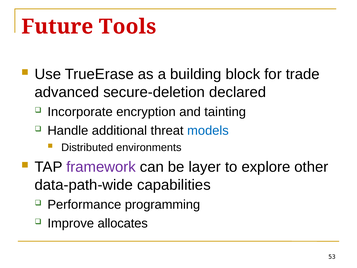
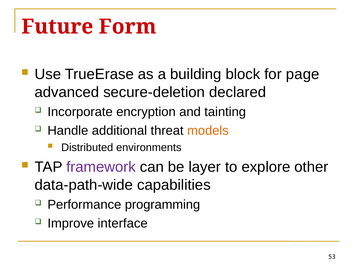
Tools: Tools -> Form
trade: trade -> page
models colour: blue -> orange
allocates: allocates -> interface
